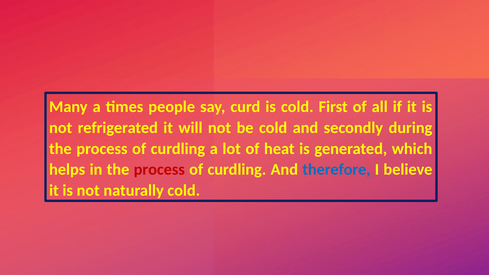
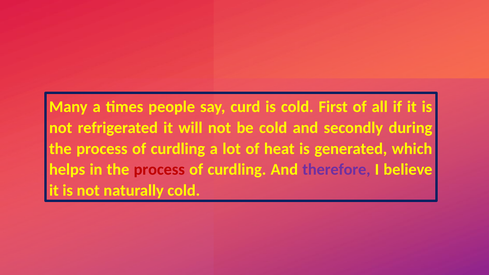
therefore colour: blue -> purple
